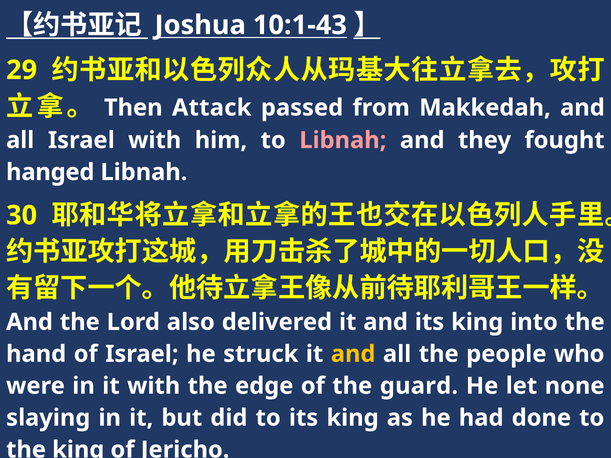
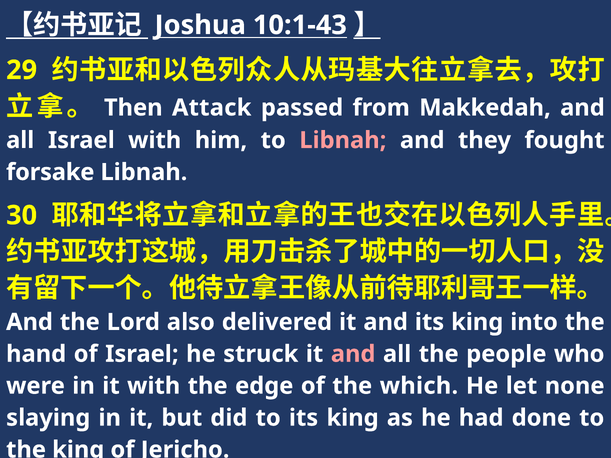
hanged: hanged -> forsake
and at (353, 354) colour: yellow -> pink
guard: guard -> which
